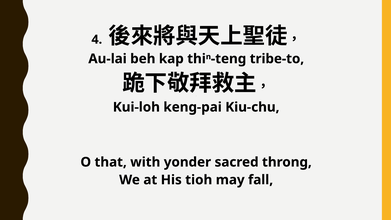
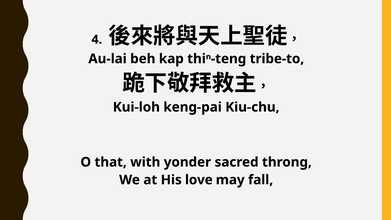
tioh: tioh -> love
